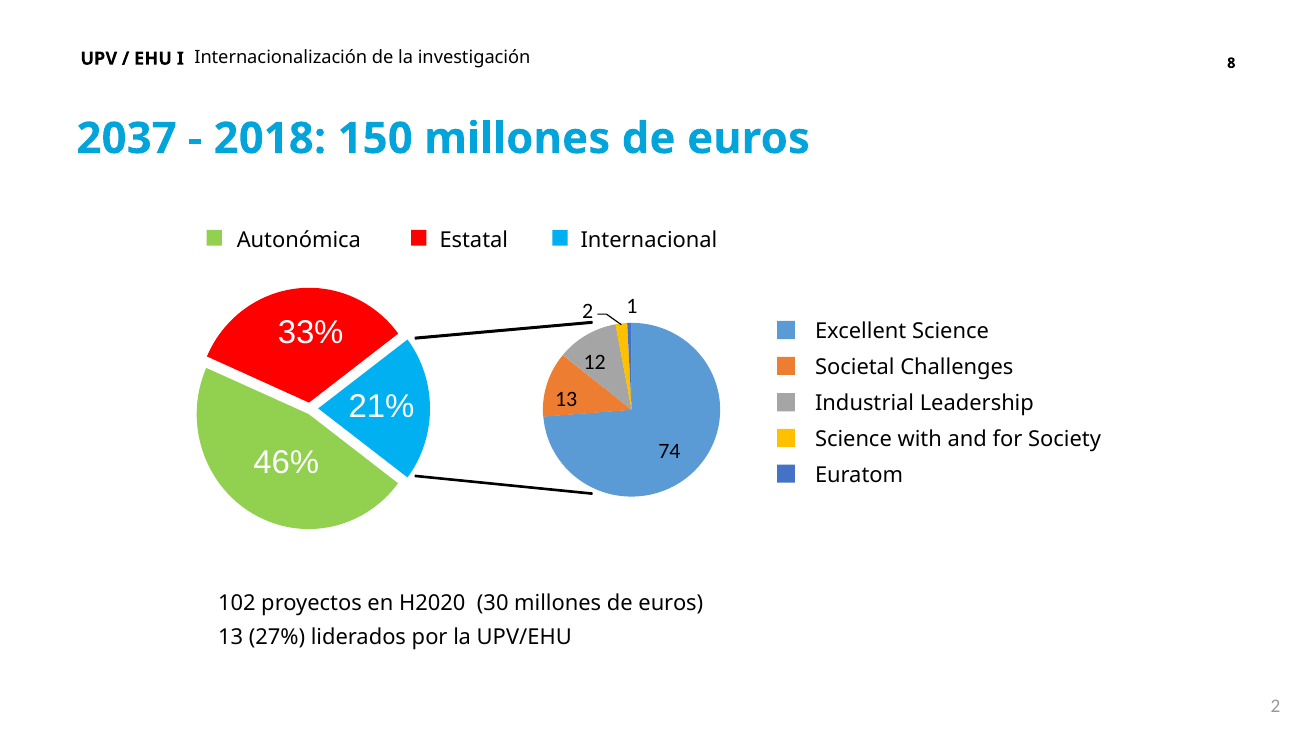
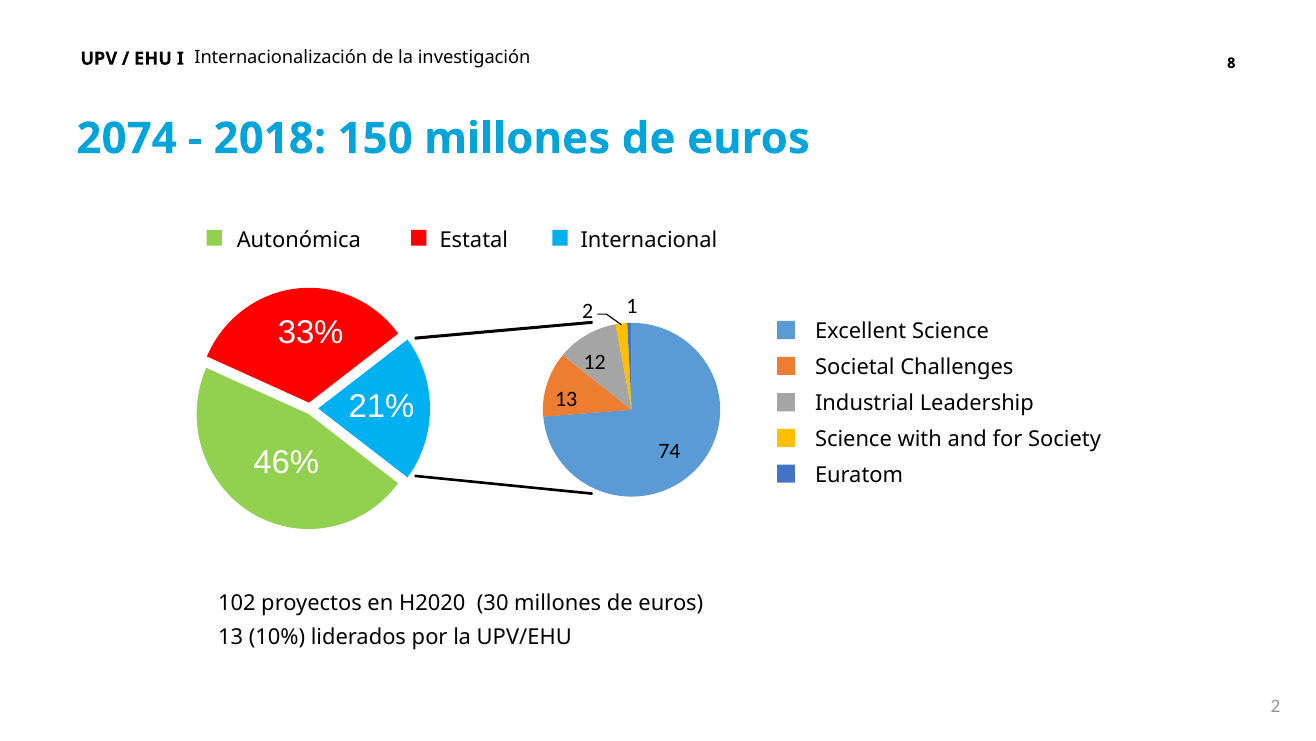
2037: 2037 -> 2074
27%: 27% -> 10%
